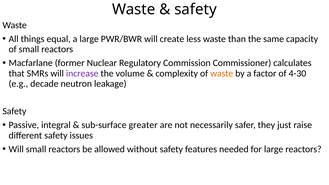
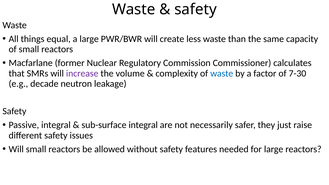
waste at (222, 73) colour: orange -> blue
4-30: 4-30 -> 7-30
sub-surface greater: greater -> integral
